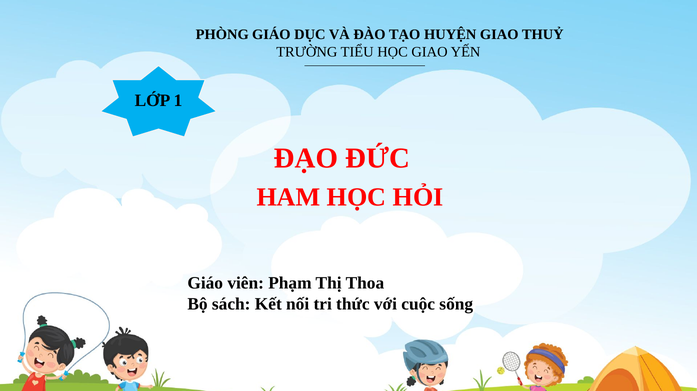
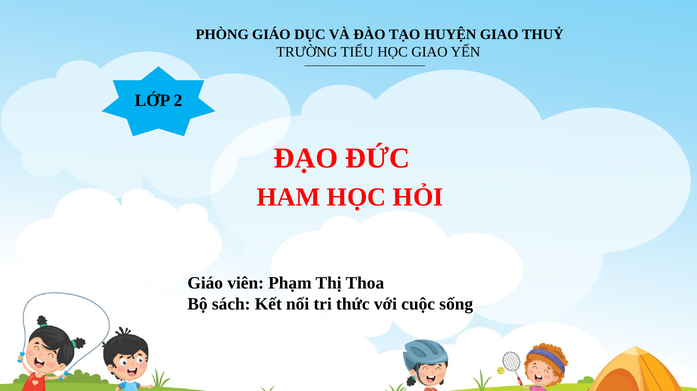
1: 1 -> 2
